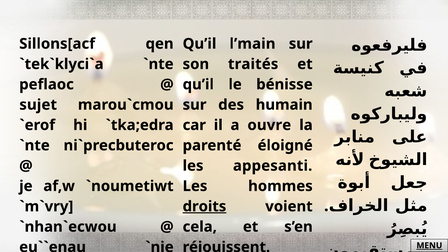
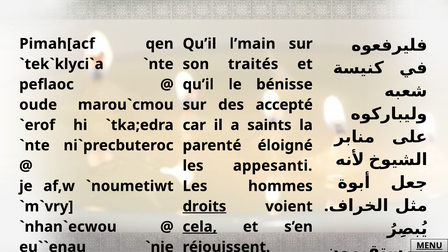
Sillons[acf: Sillons[acf -> Pimah[acf
sujet: sujet -> oude
humain: humain -> accepté
ouvre: ouvre -> saints
cela underline: none -> present
